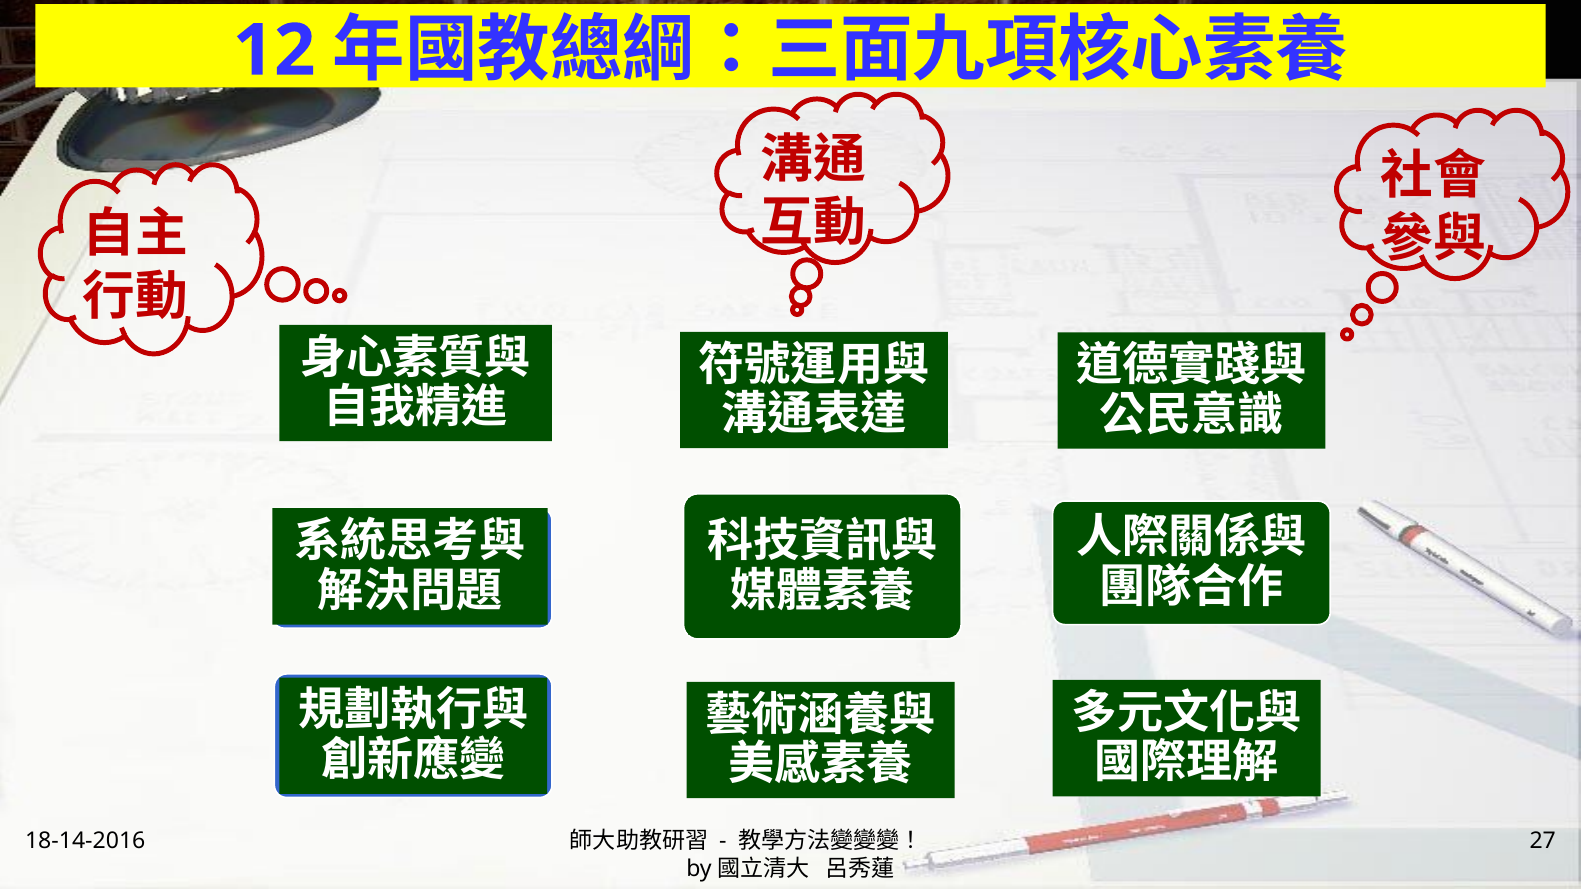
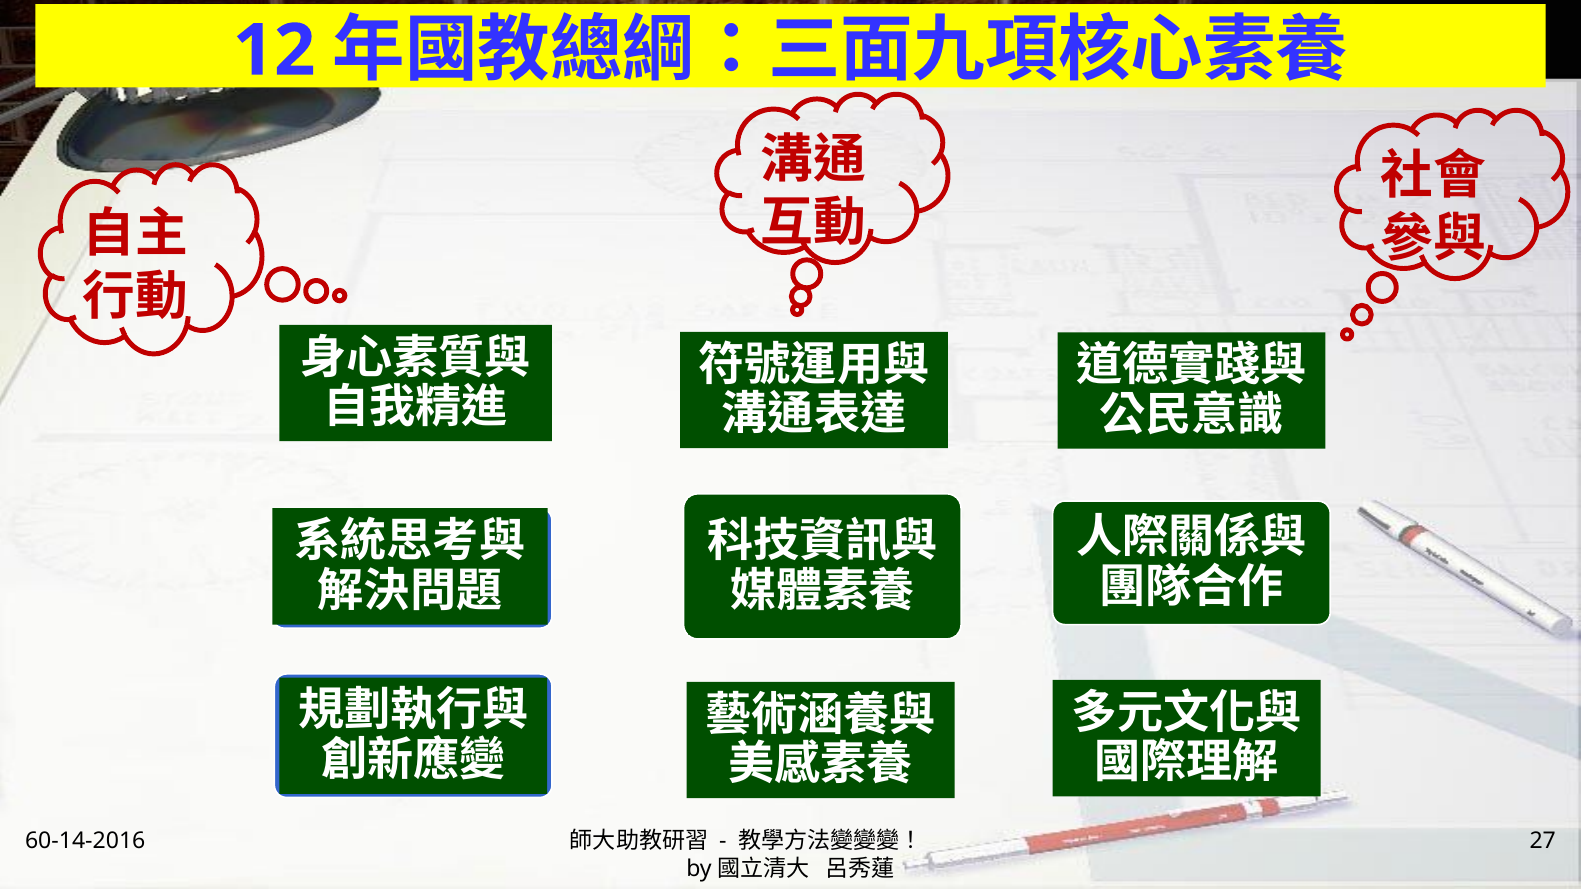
18-14-2016: 18-14-2016 -> 60-14-2016
